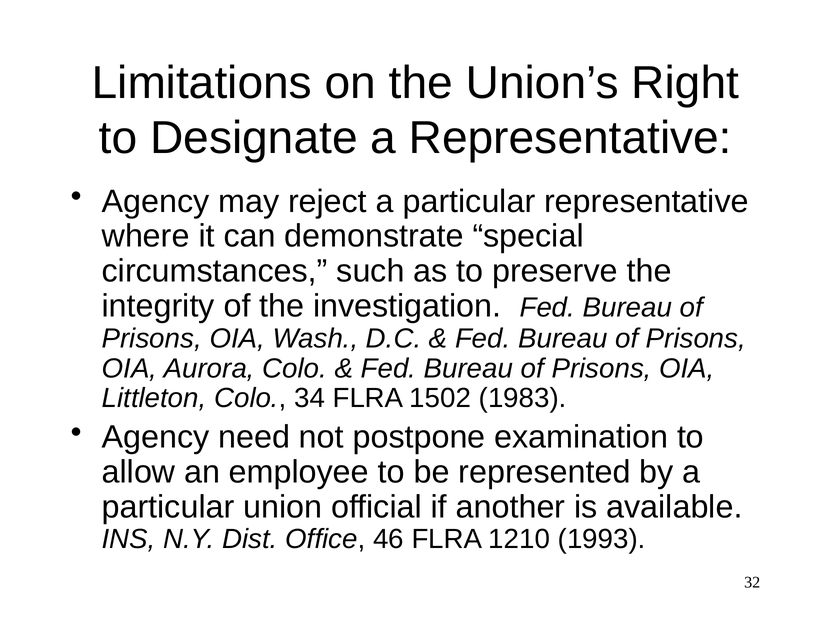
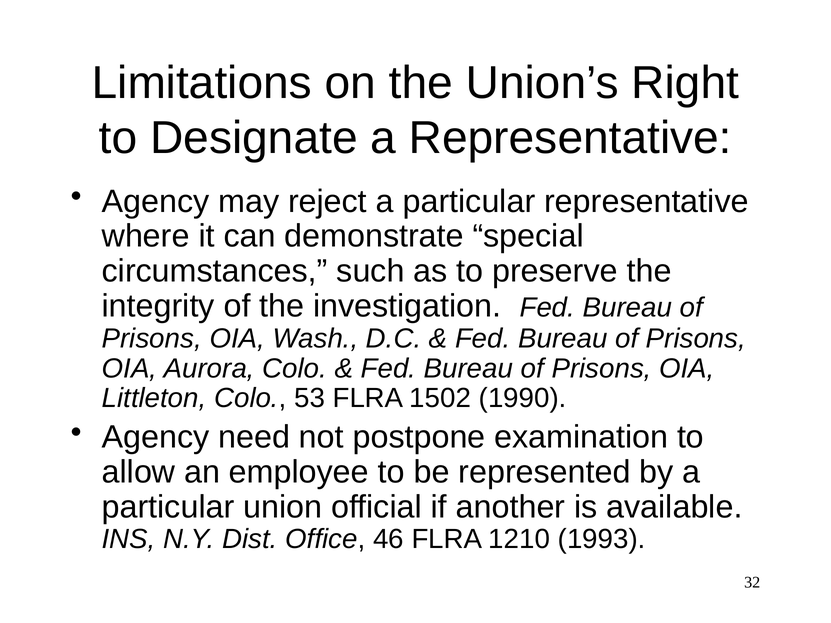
34: 34 -> 53
1983: 1983 -> 1990
